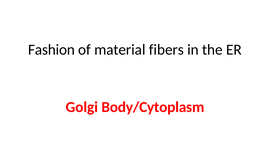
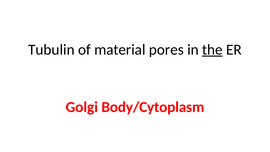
Fashion: Fashion -> Tubulin
fibers: fibers -> pores
the underline: none -> present
